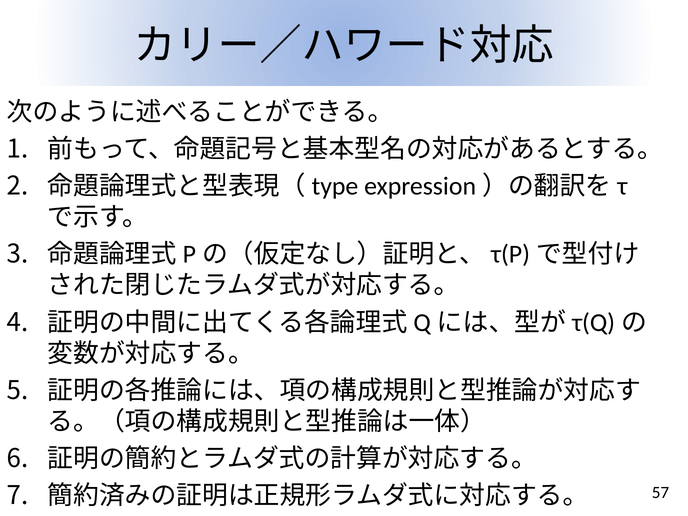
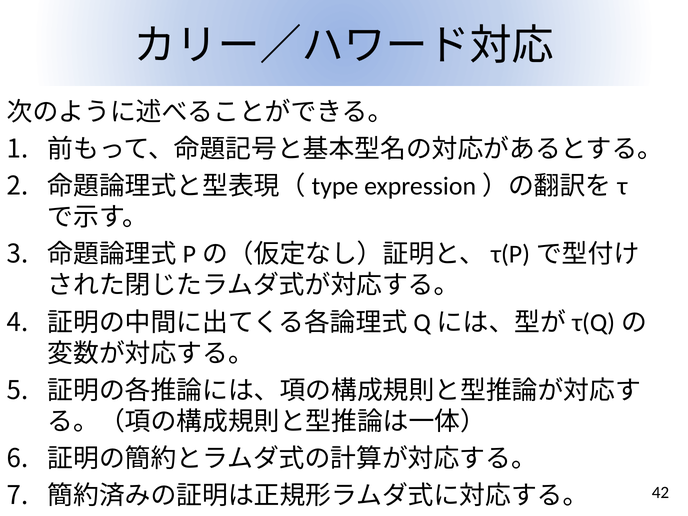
57: 57 -> 42
